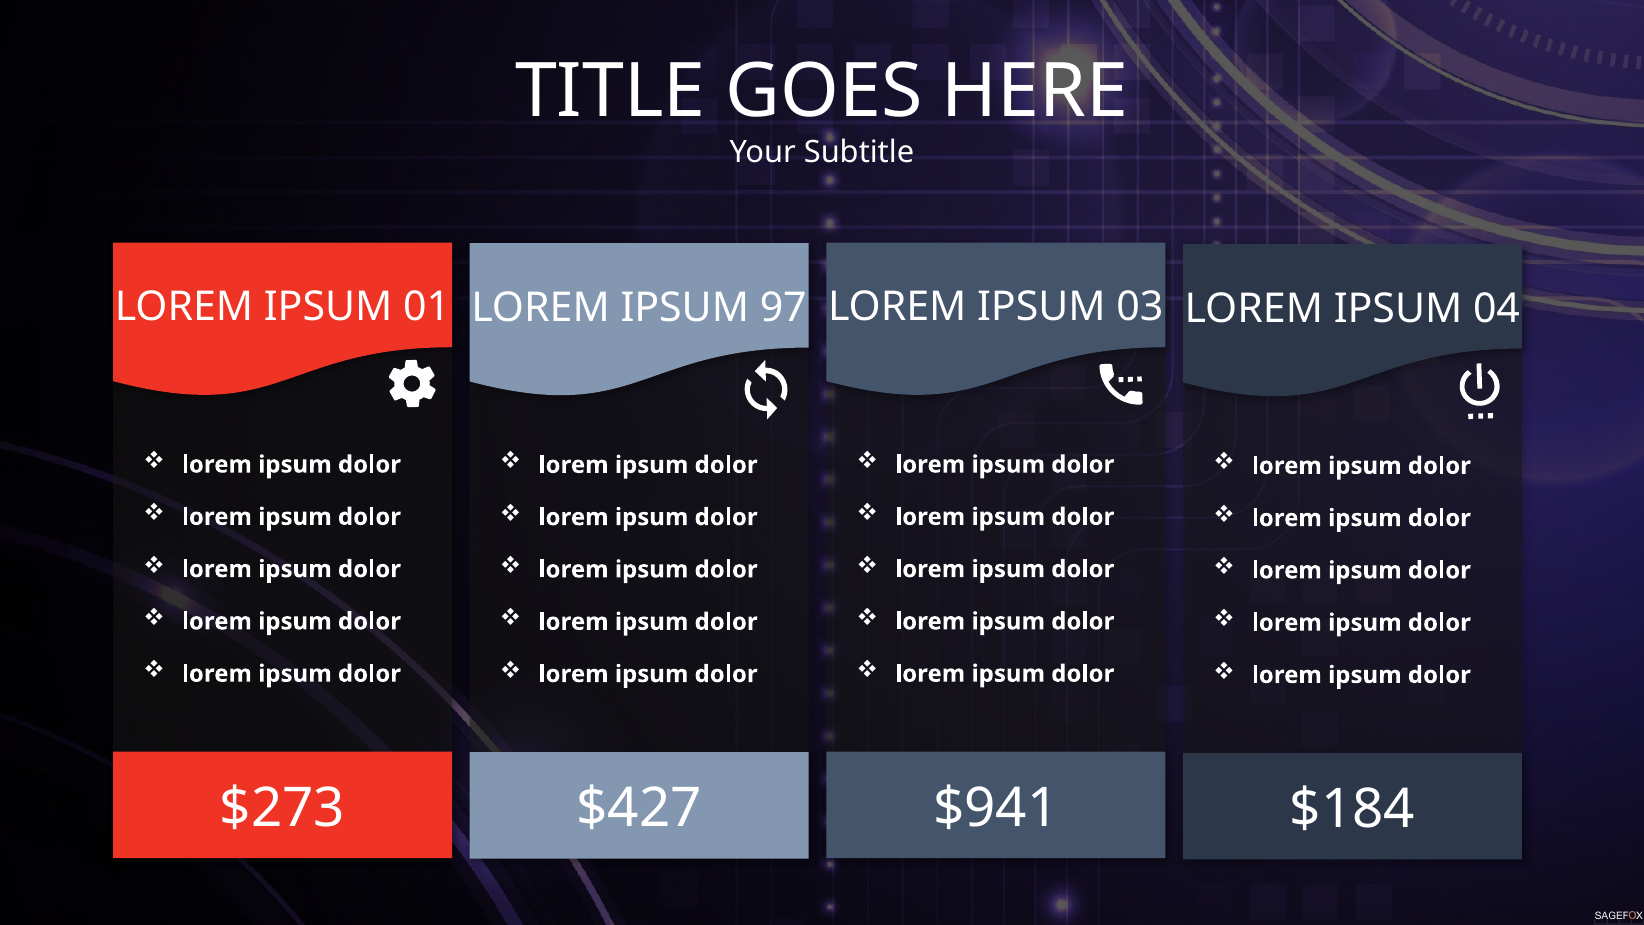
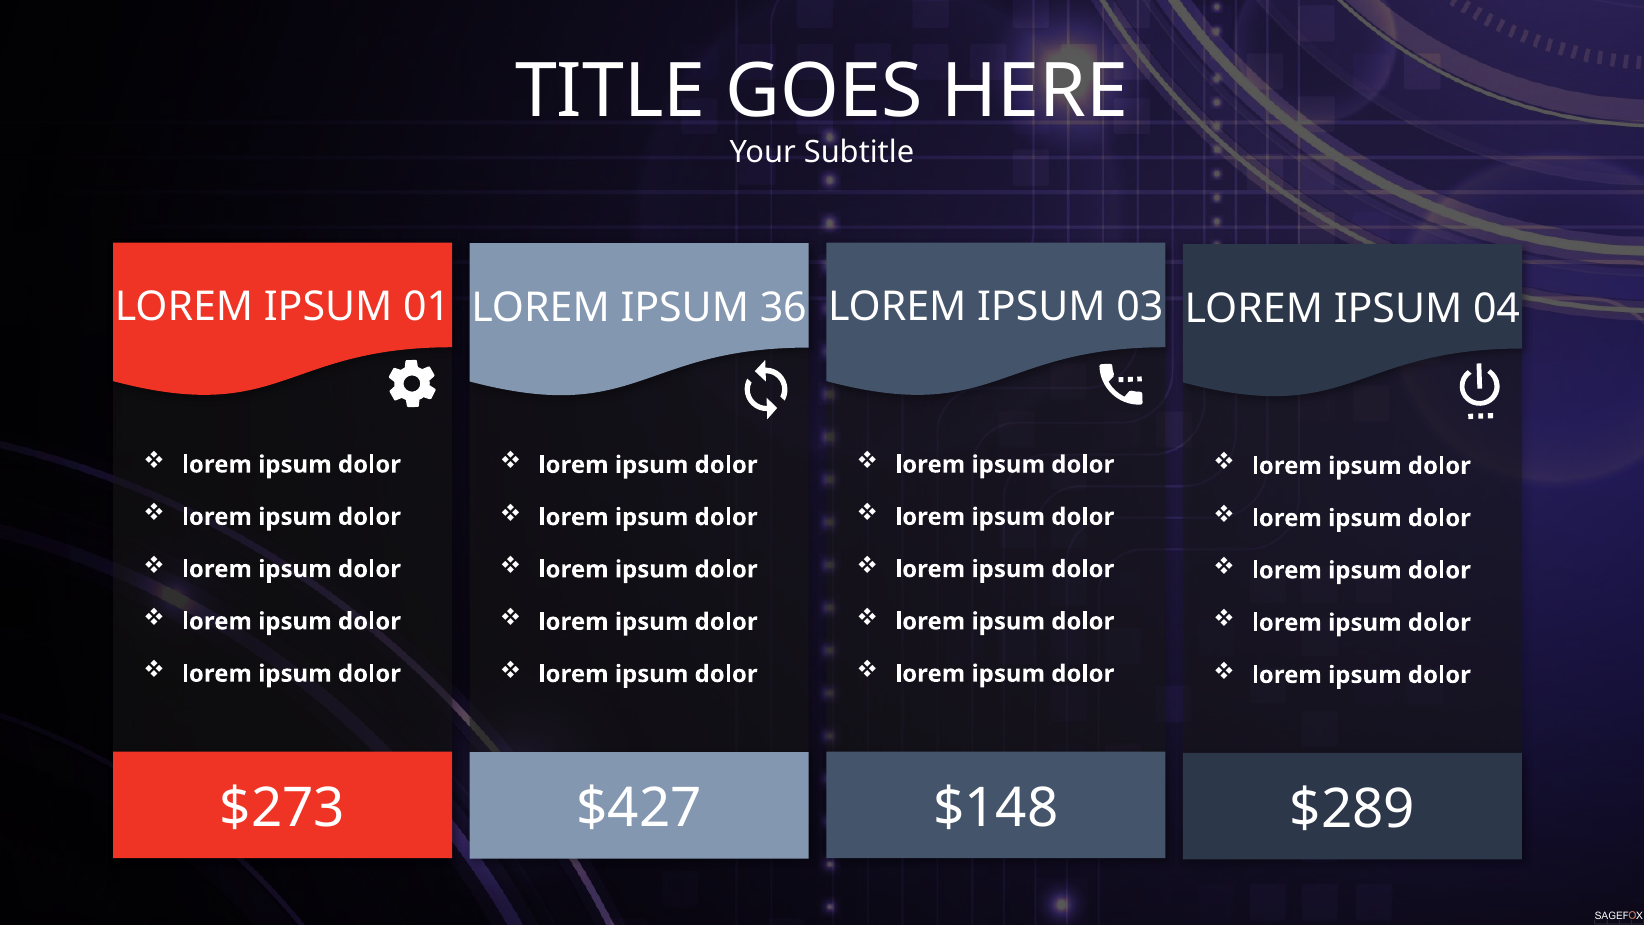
97: 97 -> 36
$941: $941 -> $148
$184: $184 -> $289
